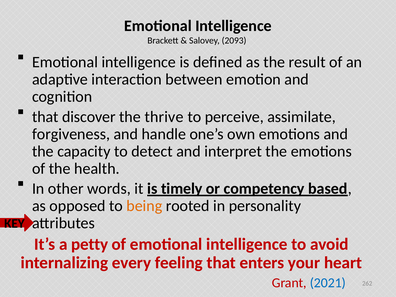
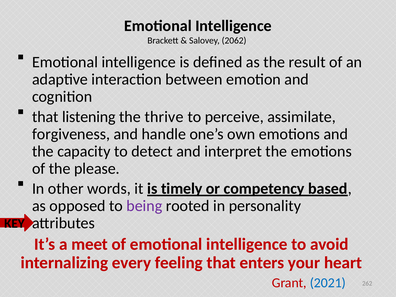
2093: 2093 -> 2062
discover: discover -> listening
health: health -> please
being colour: orange -> purple
petty: petty -> meet
